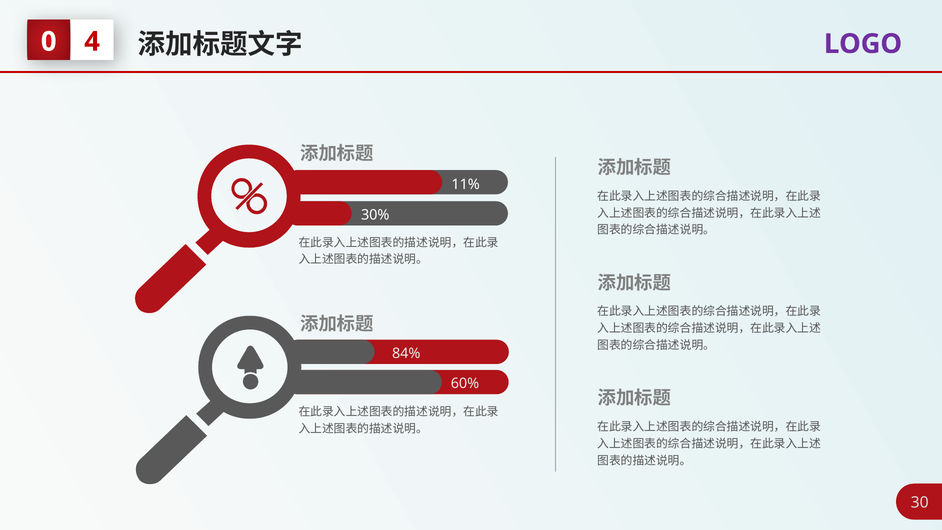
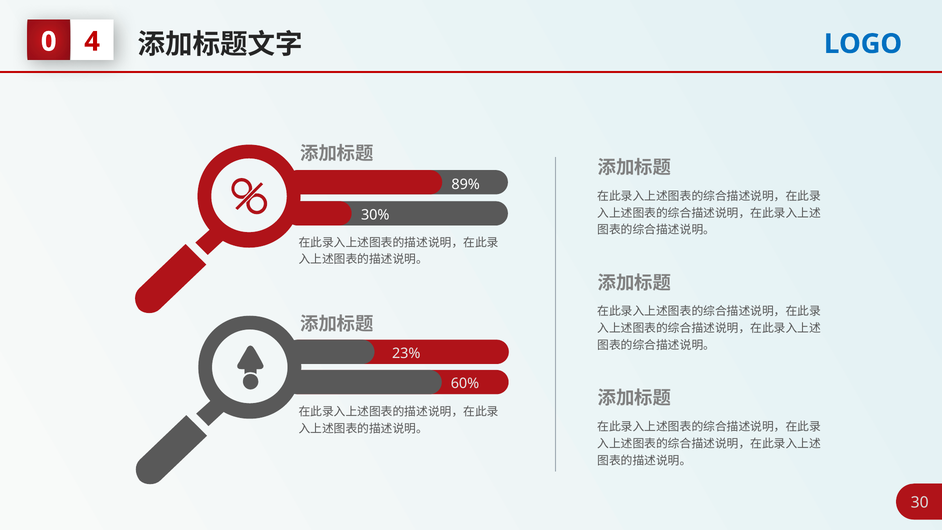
LOGO colour: purple -> blue
11%: 11% -> 89%
84%: 84% -> 23%
